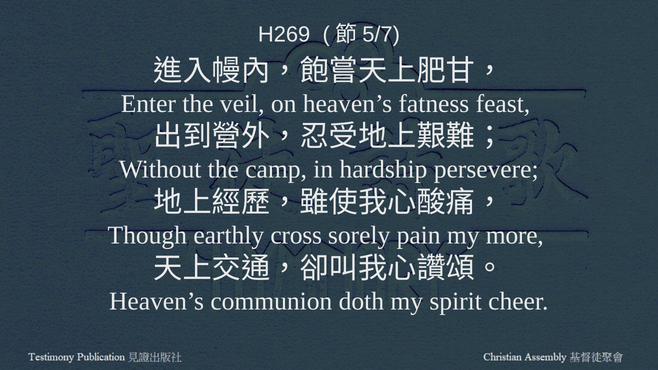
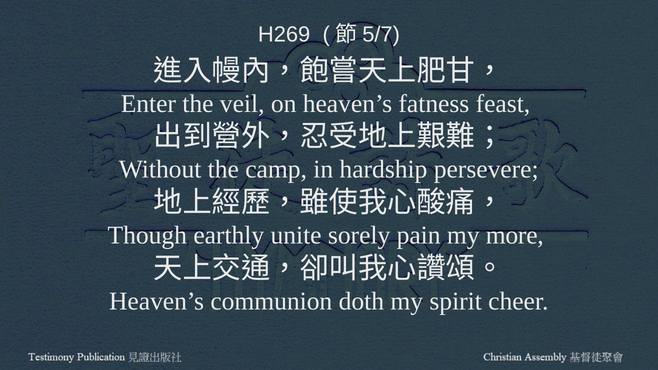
cross: cross -> unite
